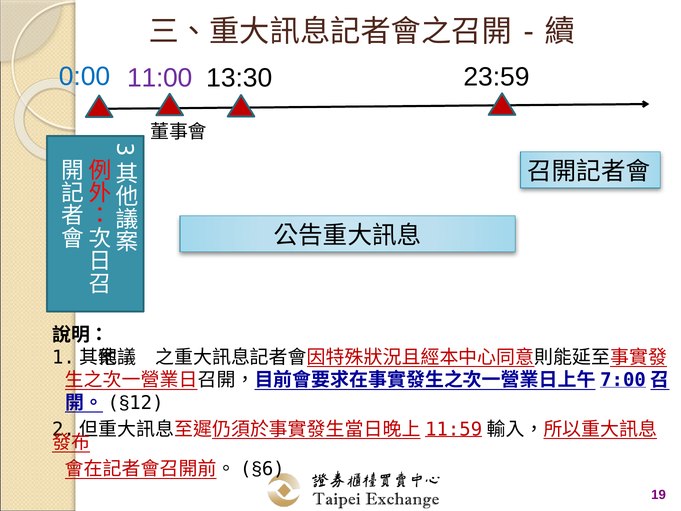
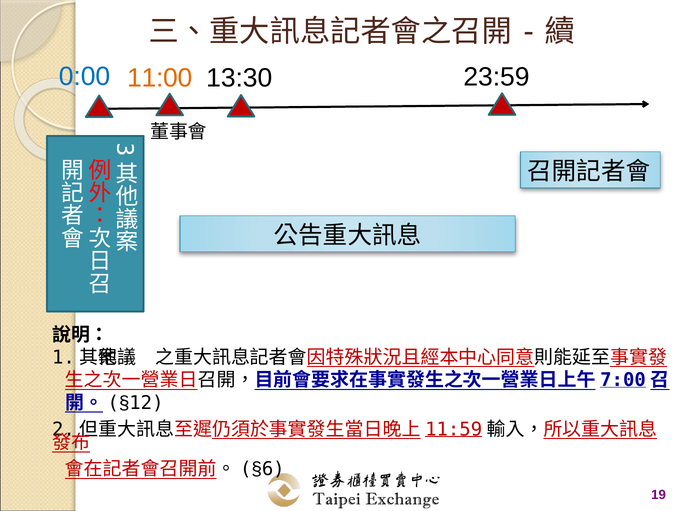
11:00 colour: purple -> orange
